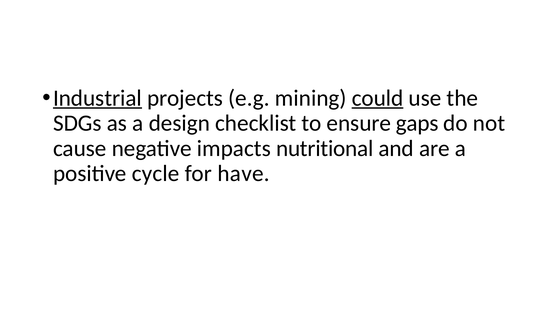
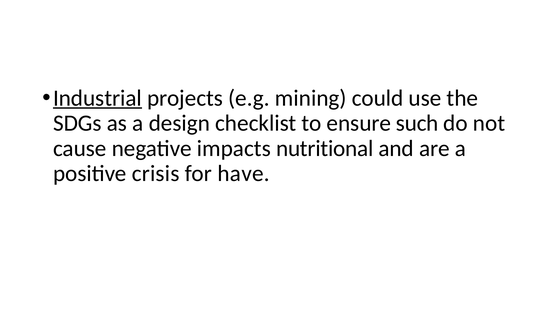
could underline: present -> none
gaps: gaps -> such
cycle: cycle -> crisis
